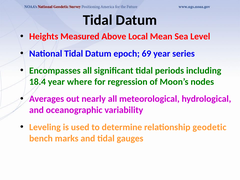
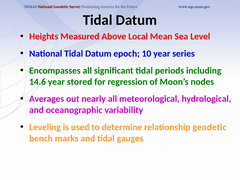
69: 69 -> 10
18.4: 18.4 -> 14.6
where: where -> stored
